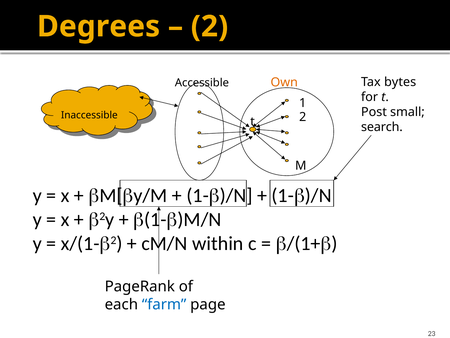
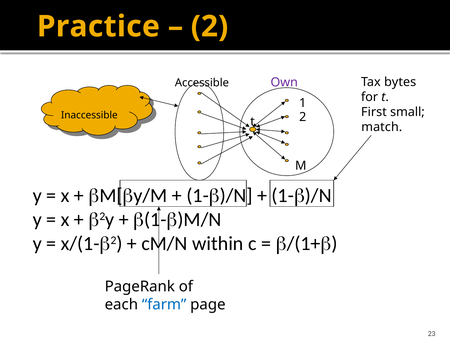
Degrees: Degrees -> Practice
Own colour: orange -> purple
Post: Post -> First
search: search -> match
